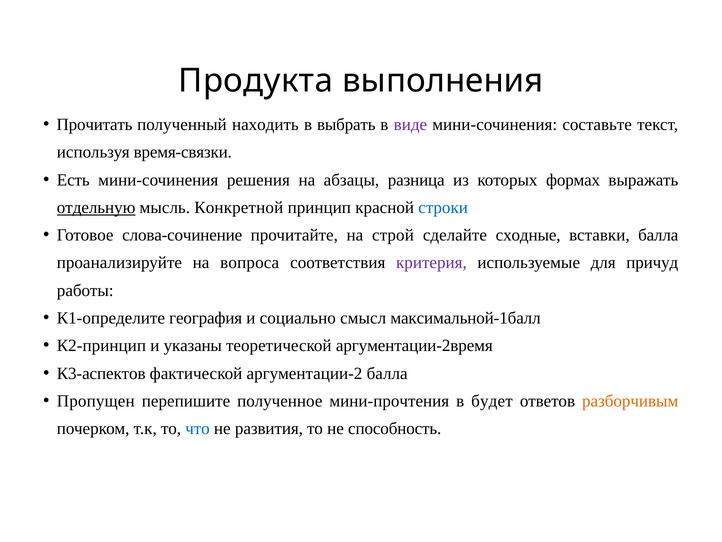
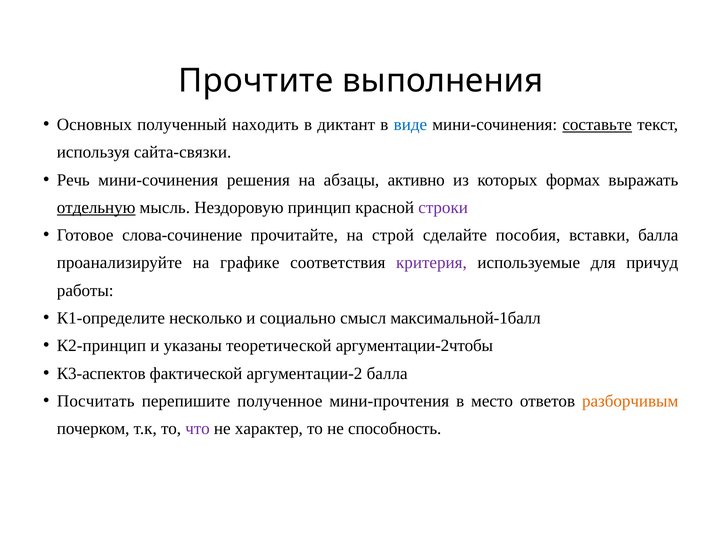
Продукта: Продукта -> Прочтите
Прочитать: Прочитать -> Основных
выбрать: выбрать -> диктант
виде colour: purple -> blue
составьте underline: none -> present
время-связки: время-связки -> сайта-связки
Есть: Есть -> Речь
разница: разница -> активно
Конкретной: Конкретной -> Нездоровую
строки colour: blue -> purple
сходные: сходные -> пособия
вопроса: вопроса -> графике
география: география -> несколько
аргументации-2время: аргументации-2время -> аргументации-2чтобы
Пропущен: Пропущен -> Посчитать
будет: будет -> место
что colour: blue -> purple
развития: развития -> характер
